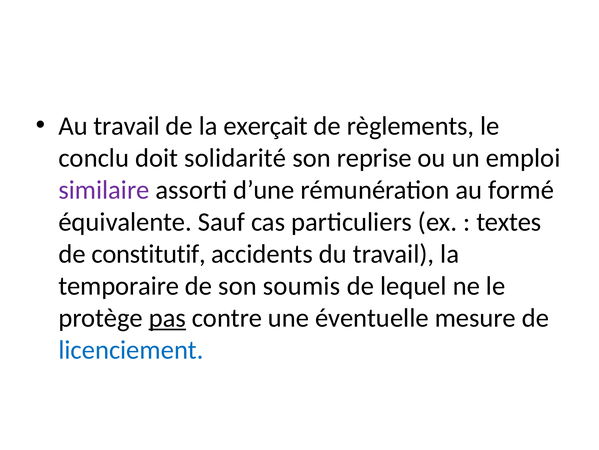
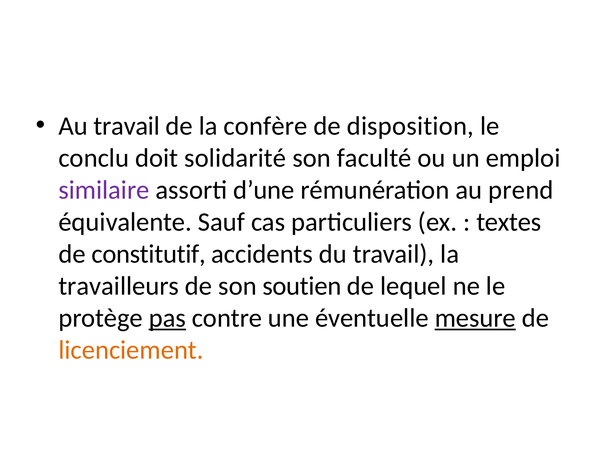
exerçait: exerçait -> confère
règlements: règlements -> disposition
reprise: reprise -> faculté
formé: formé -> prend
temporaire: temporaire -> travailleurs
soumis: soumis -> soutien
mesure underline: none -> present
licenciement colour: blue -> orange
